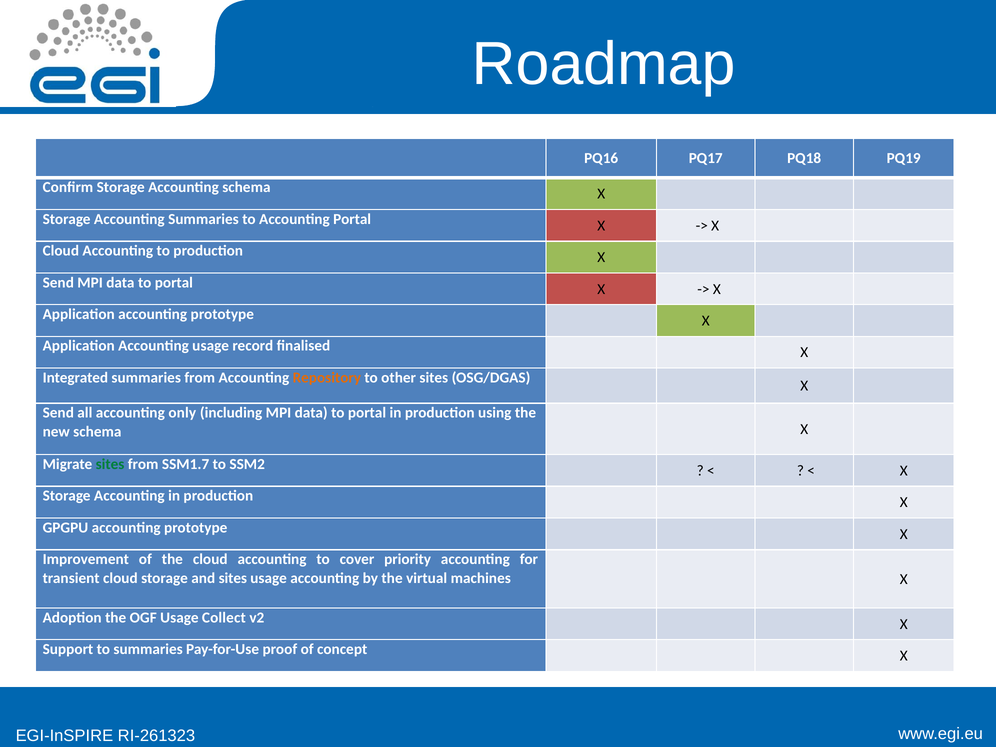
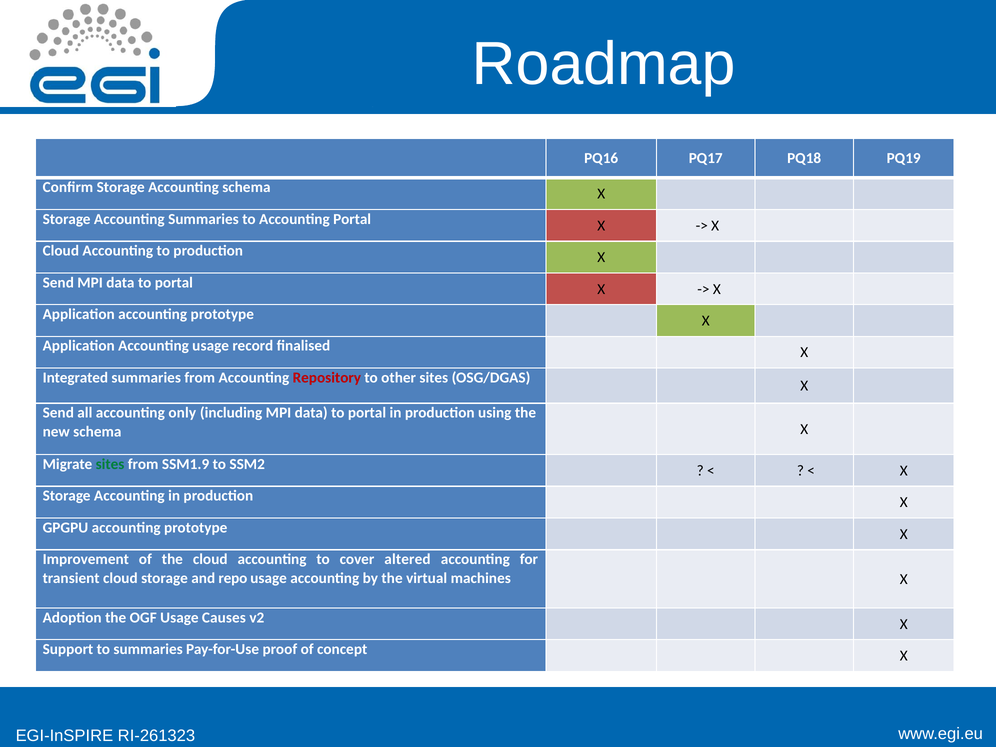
Repository colour: orange -> red
SSM1.7: SSM1.7 -> SSM1.9
priority: priority -> altered
and sites: sites -> repo
Collect: Collect -> Causes
